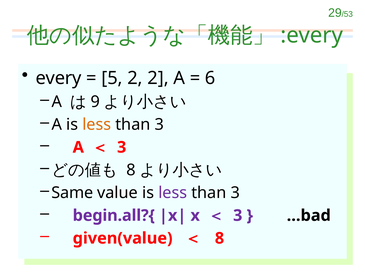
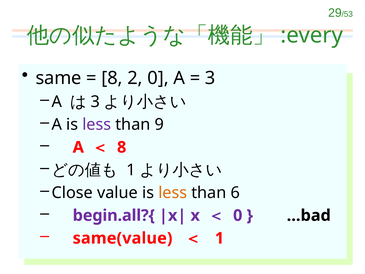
every: every -> same
5 at (112, 78): 5 -> 8
2 2: 2 -> 0
6 at (210, 78): 6 -> 3
9 at (95, 102): 9 -> 3
less at (97, 124) colour: orange -> purple
3 at (159, 124): 3 -> 9
3 at (122, 147): 3 -> 8
8 at (131, 170): 8 -> 1
Same: Same -> Close
less at (173, 193) colour: purple -> orange
3 at (235, 193): 3 -> 6
3 at (238, 215): 3 -> 0
given(value: given(value -> same(value
8 at (219, 238): 8 -> 1
